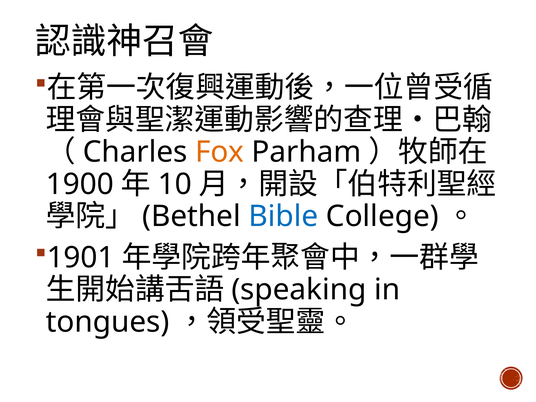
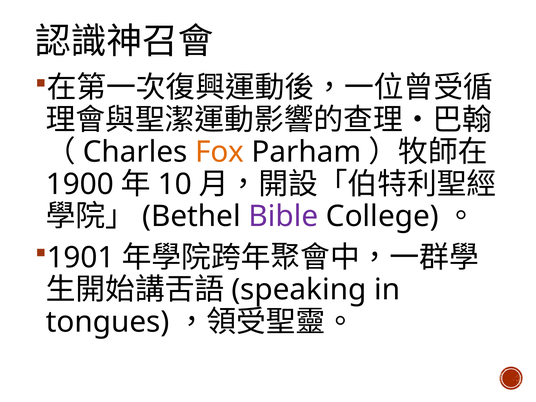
Bible colour: blue -> purple
